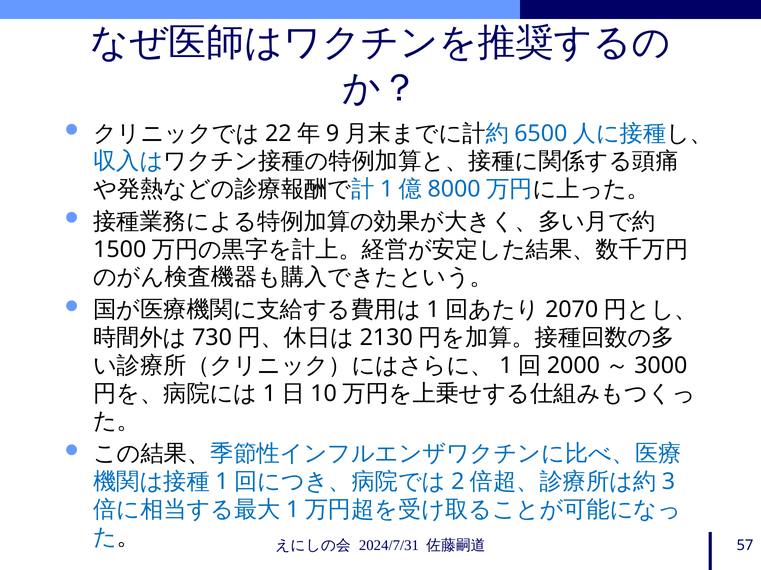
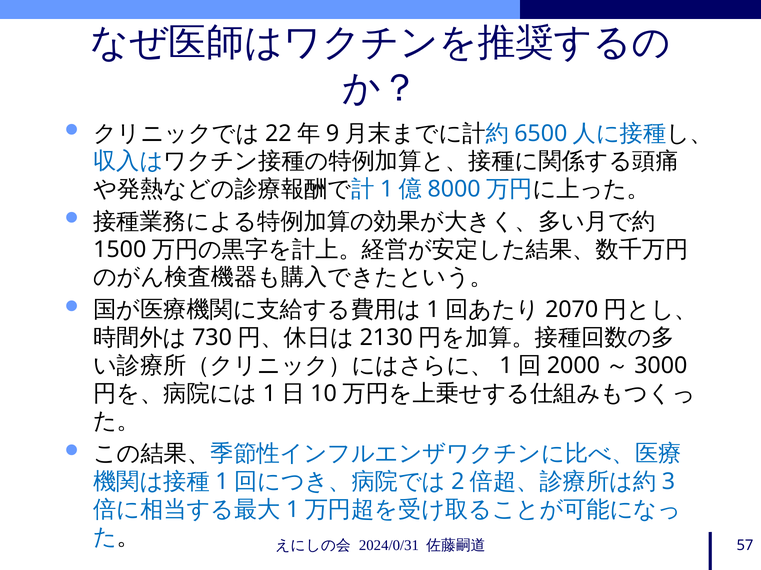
2024/7/31: 2024/7/31 -> 2024/0/31
